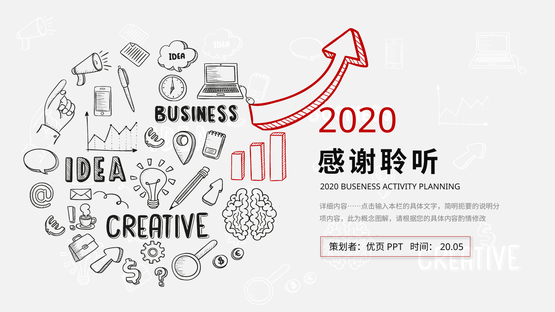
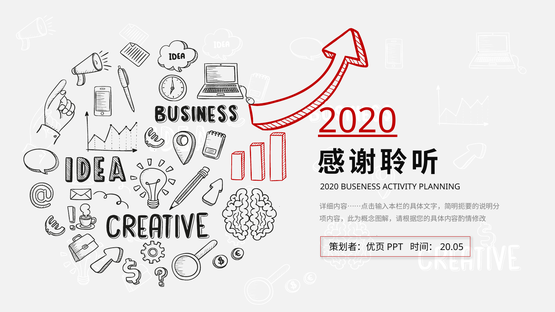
2020 at (358, 121) underline: none -> present
